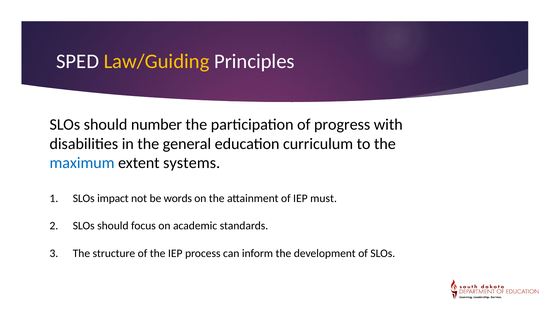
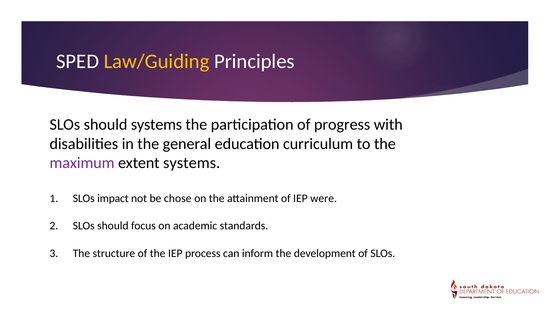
should number: number -> systems
maximum colour: blue -> purple
words: words -> chose
must: must -> were
